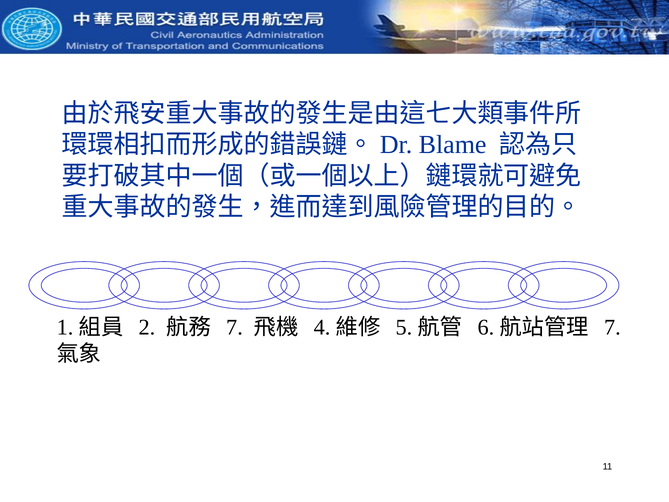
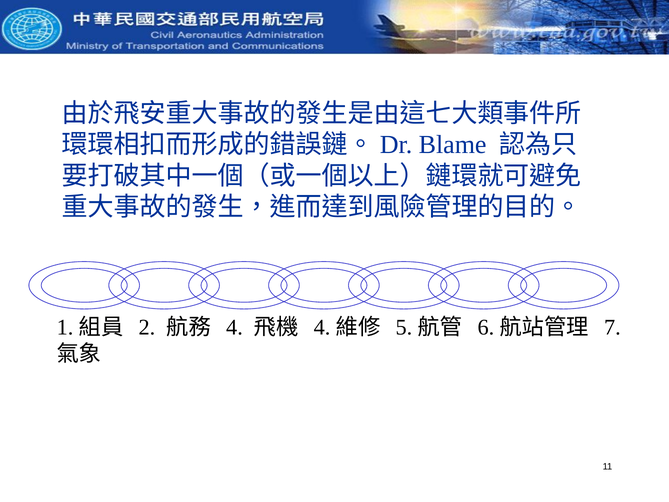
7 at (234, 327): 7 -> 4
